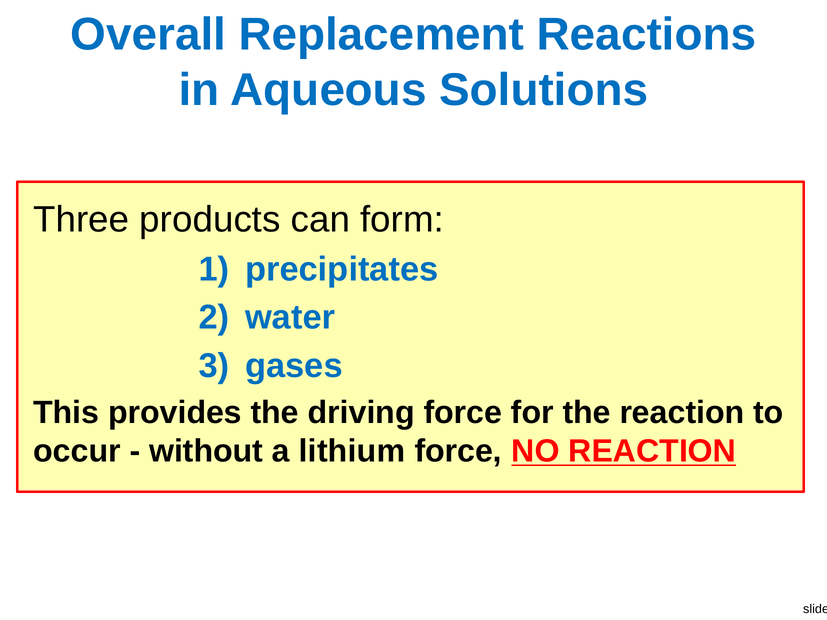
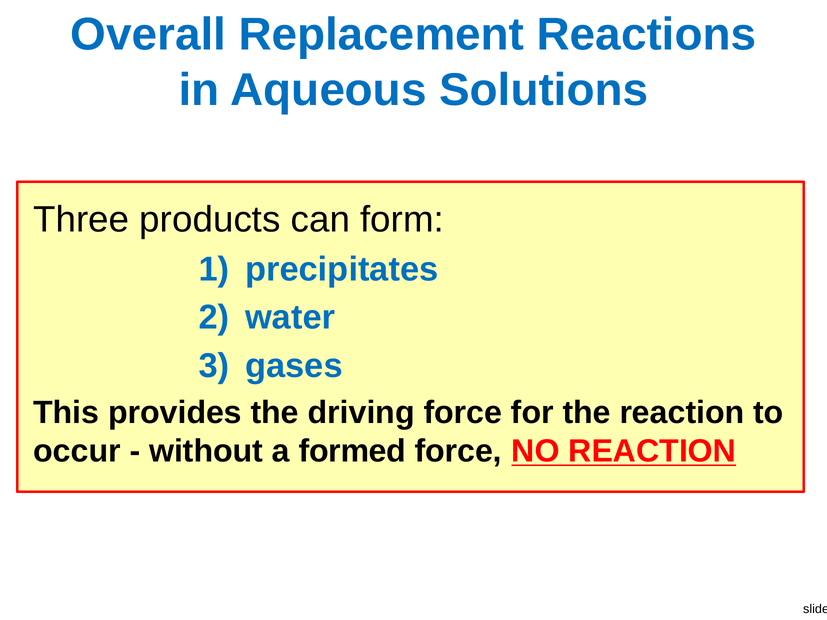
lithium: lithium -> formed
